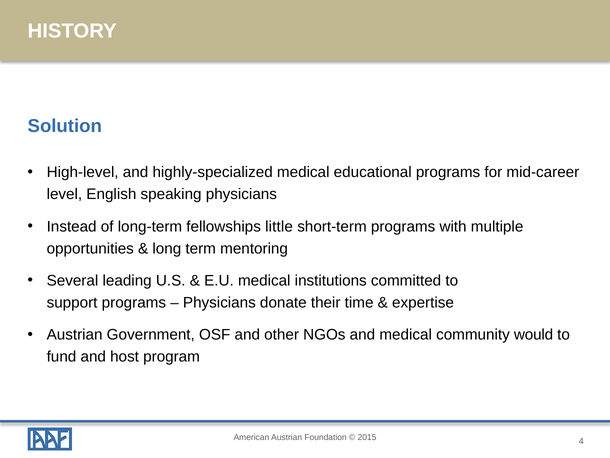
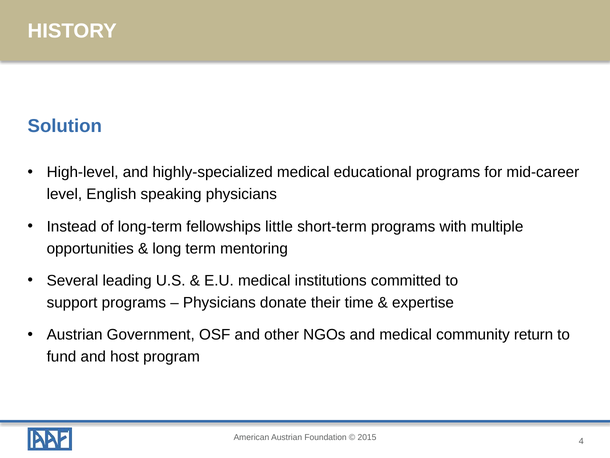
would: would -> return
